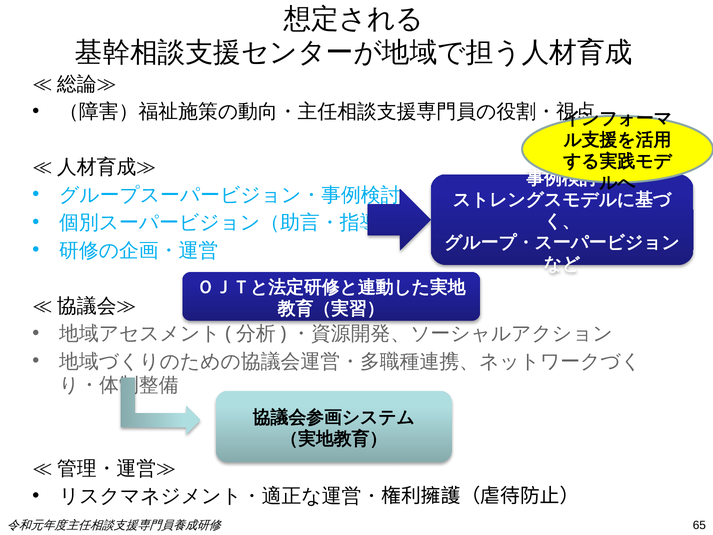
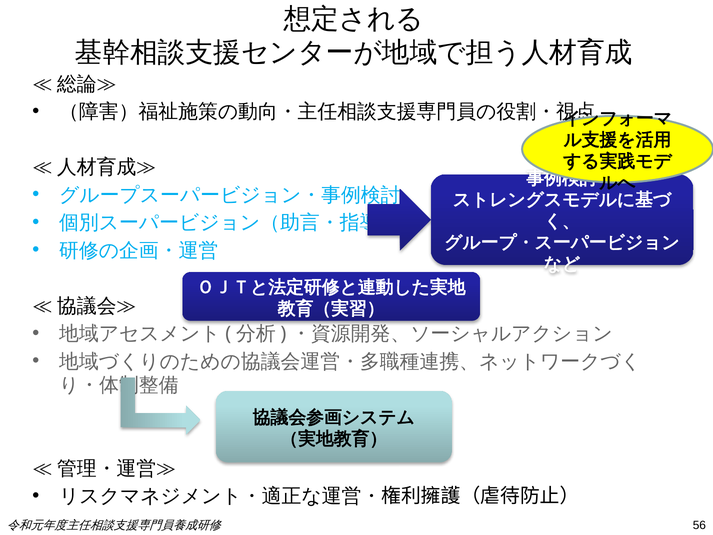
65: 65 -> 56
